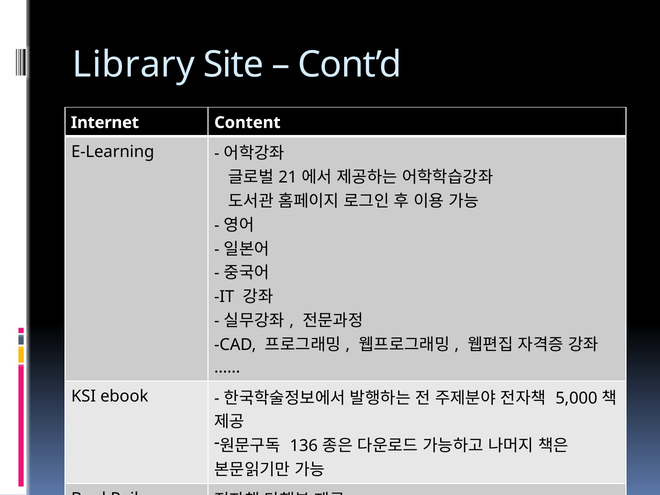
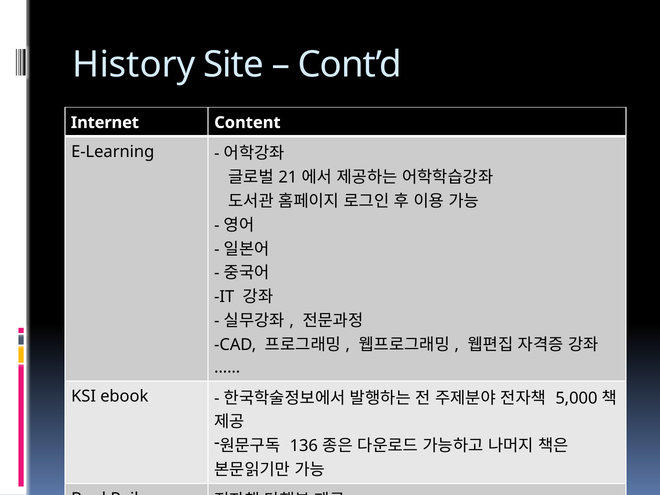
Library: Library -> History
